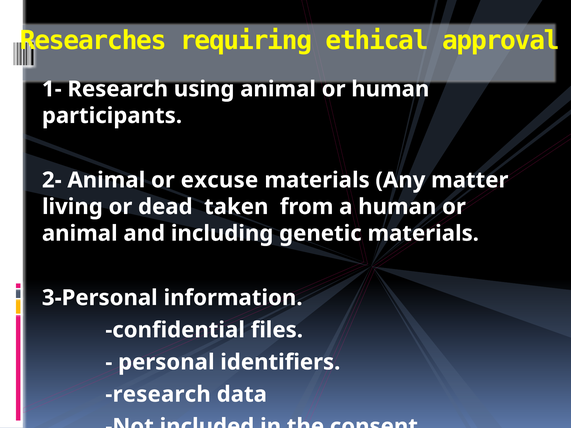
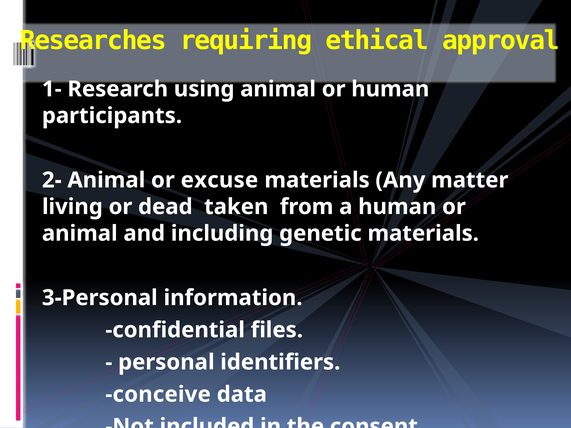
research at (158, 395): research -> conceive
